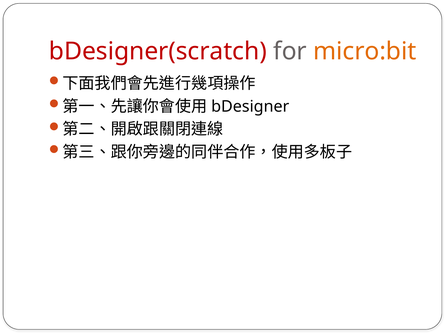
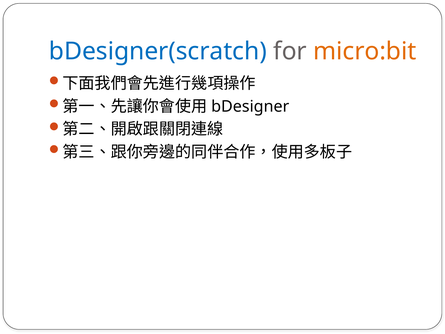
bDesigner(scratch colour: red -> blue
